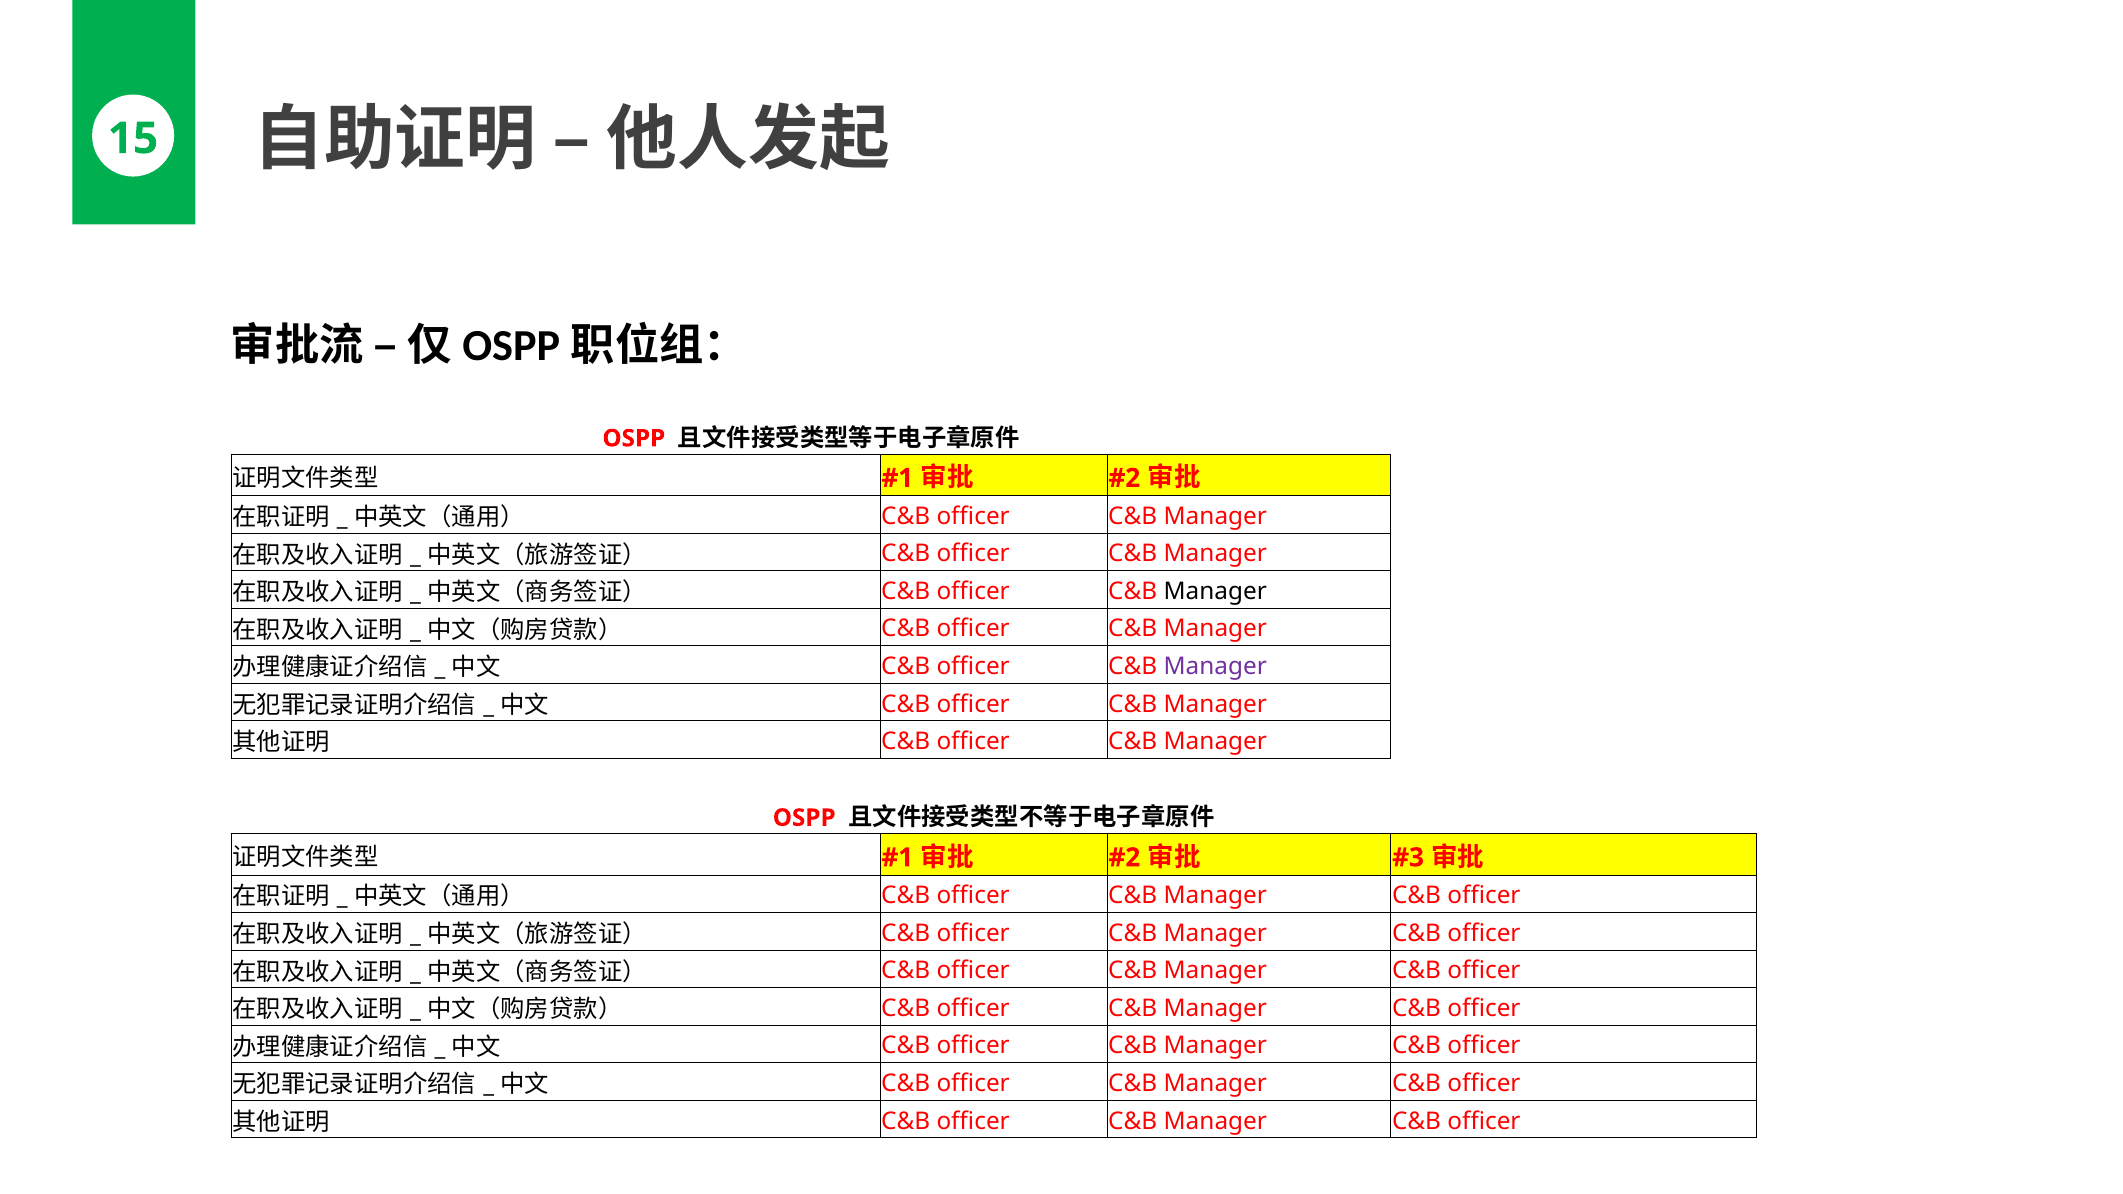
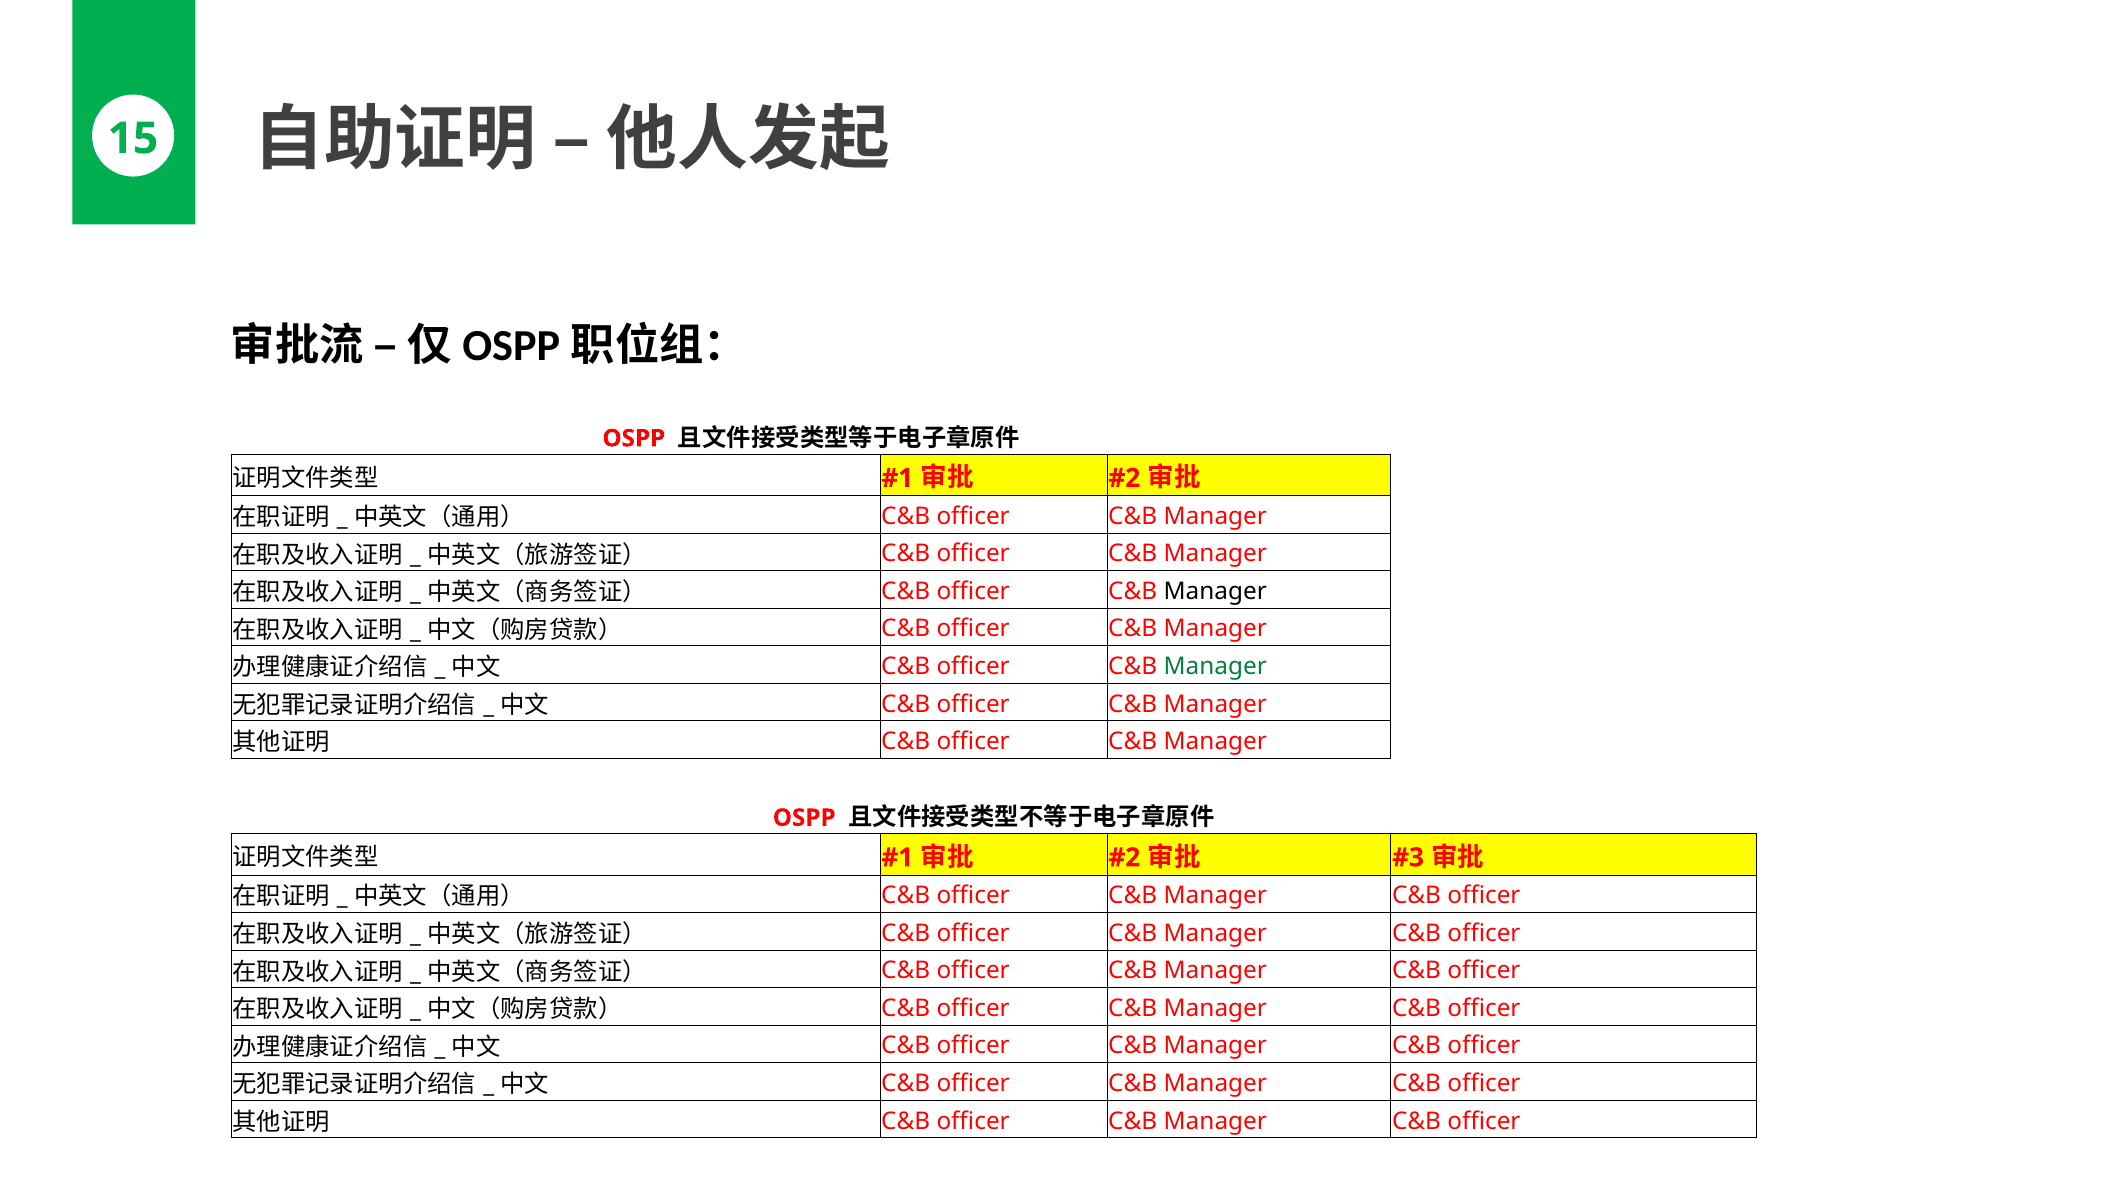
Manager at (1215, 667) colour: purple -> green
